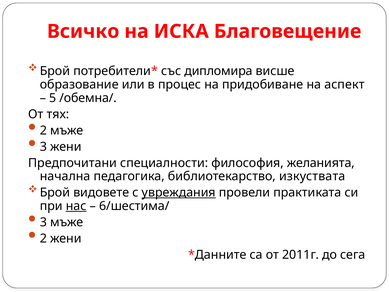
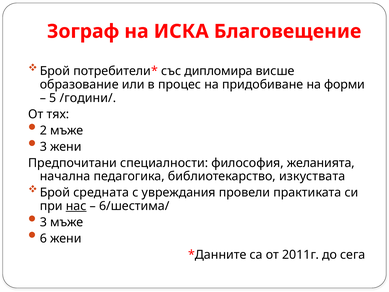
Всичко: Всичко -> Зограф
аспект: аспект -> форми
/обемна/: /обемна/ -> /години/
видовете: видовете -> средната
увреждания underline: present -> none
2 at (43, 238): 2 -> 6
